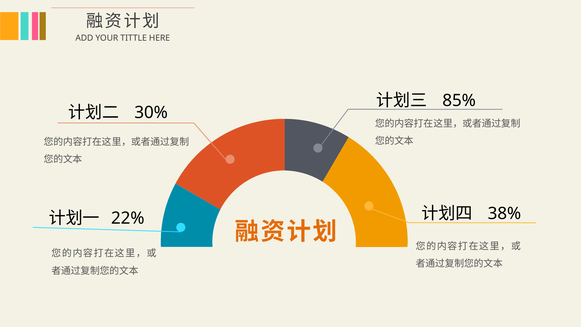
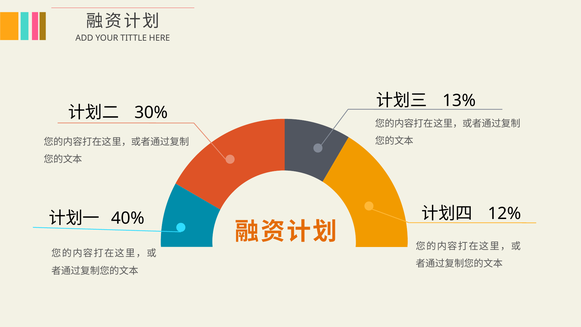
85%: 85% -> 13%
38%: 38% -> 12%
22%: 22% -> 40%
